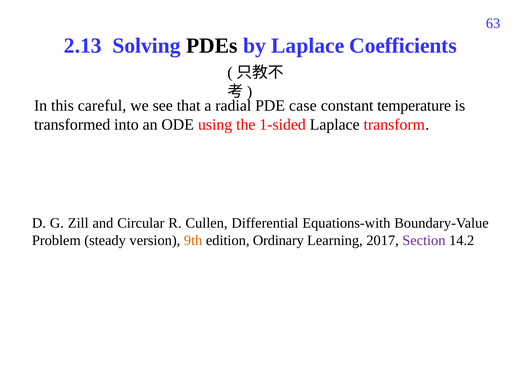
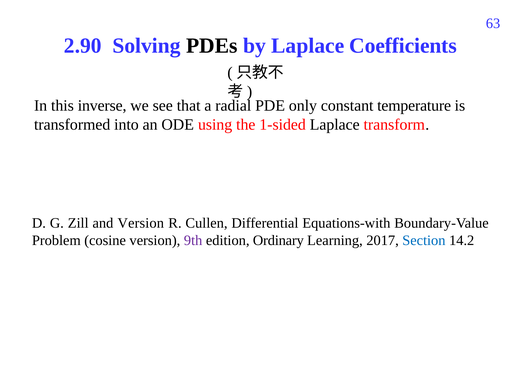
2.13: 2.13 -> 2.90
careful: careful -> inverse
case: case -> only
and Circular: Circular -> Version
steady: steady -> cosine
9th colour: orange -> purple
Section colour: purple -> blue
